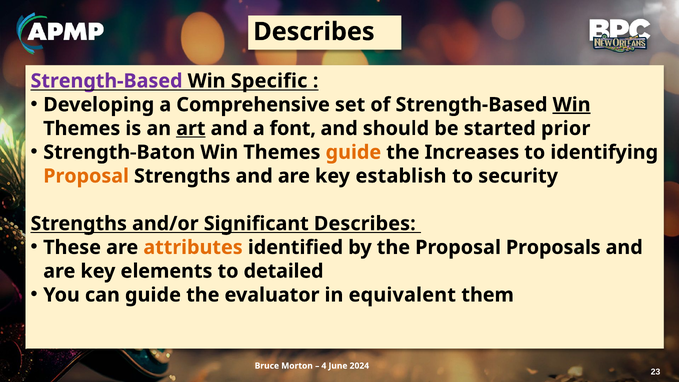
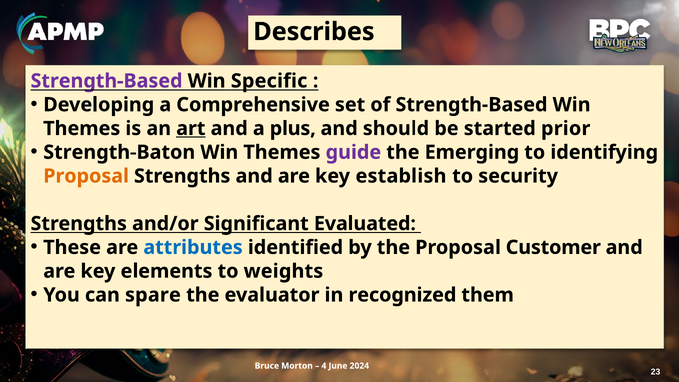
Win at (572, 105) underline: present -> none
font: font -> plus
guide at (353, 152) colour: orange -> purple
Increases: Increases -> Emerging
Significant Describes: Describes -> Evaluated
attributes colour: orange -> blue
Proposals: Proposals -> Customer
detailed: detailed -> weights
can guide: guide -> spare
equivalent: equivalent -> recognized
